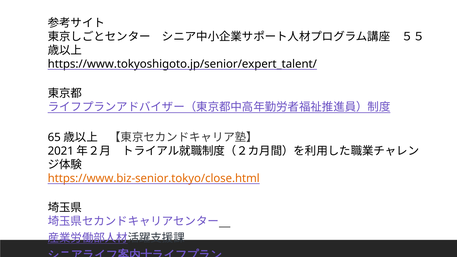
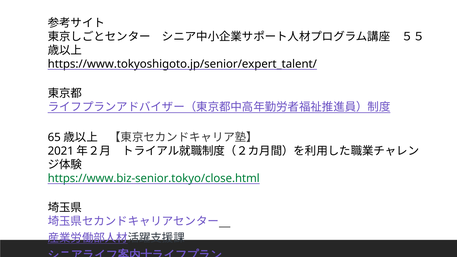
https://www.biz-senior.tokyo/close.html colour: orange -> green
